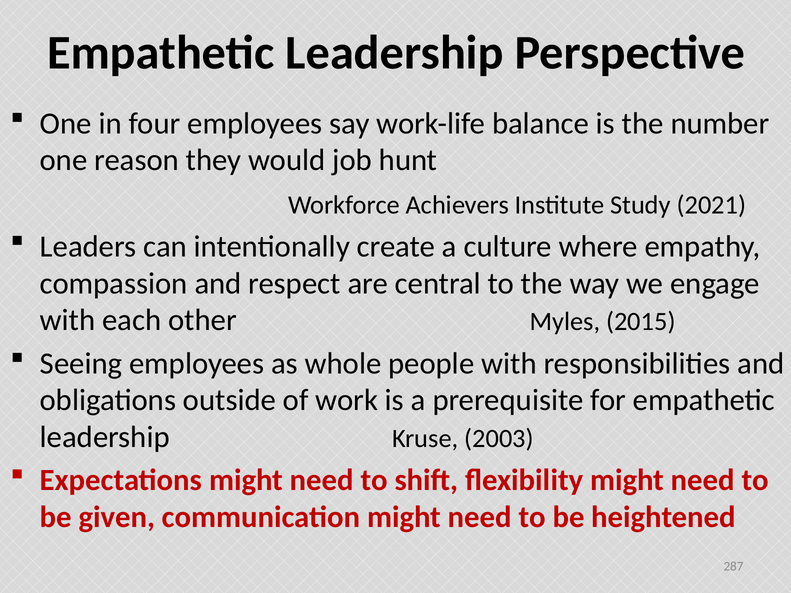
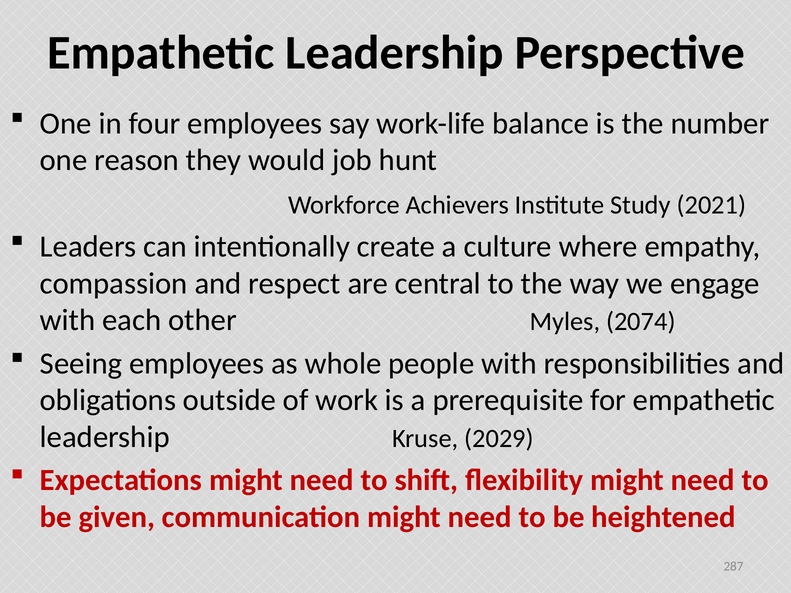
2015: 2015 -> 2074
2003: 2003 -> 2029
